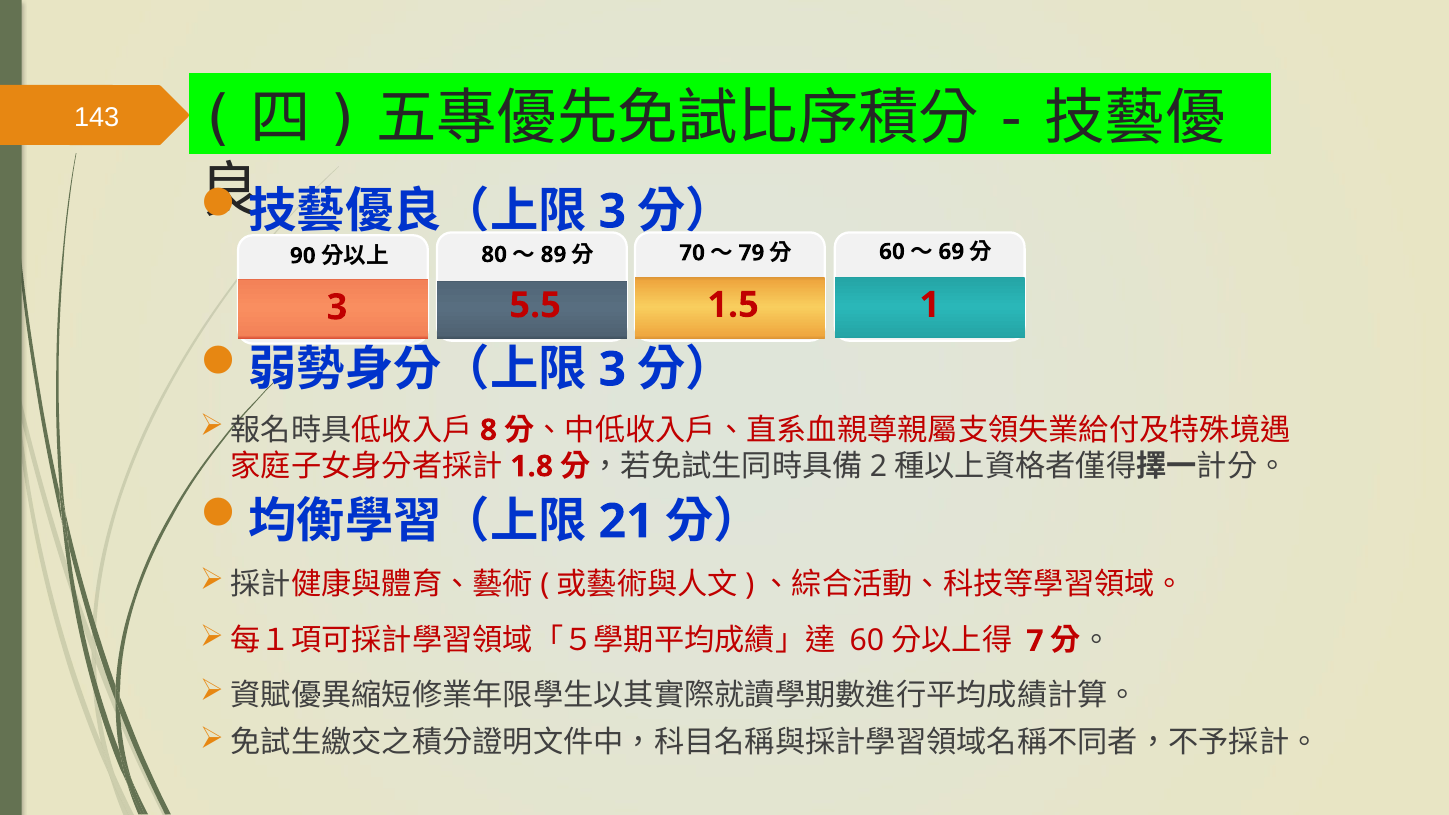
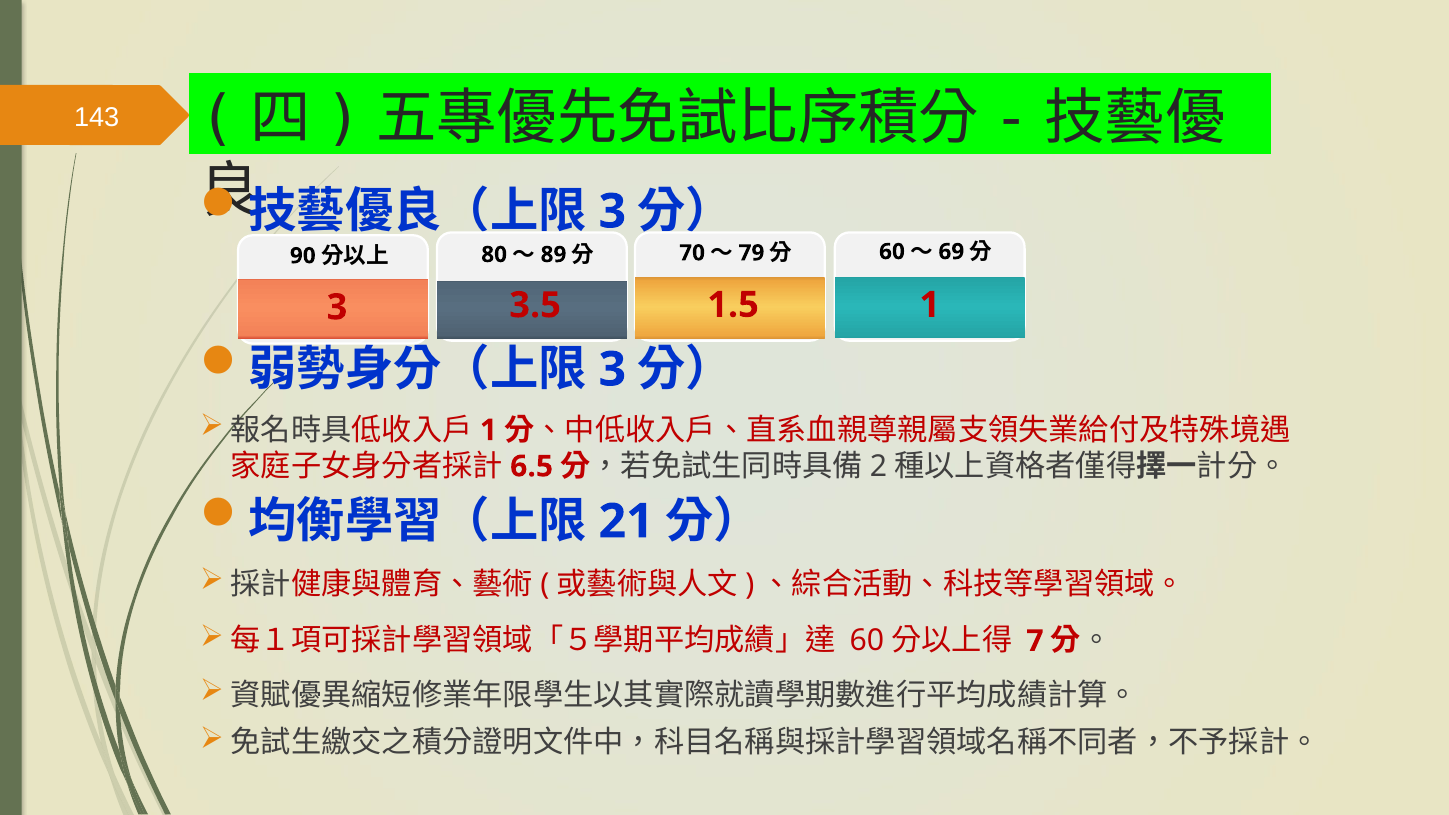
5.5: 5.5 -> 3.5
8 at (489, 430): 8 -> 1
1.8: 1.8 -> 6.5
